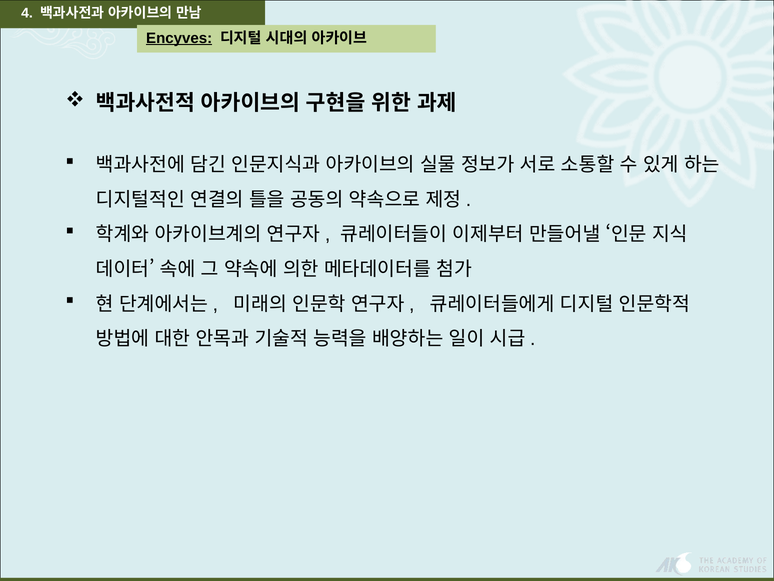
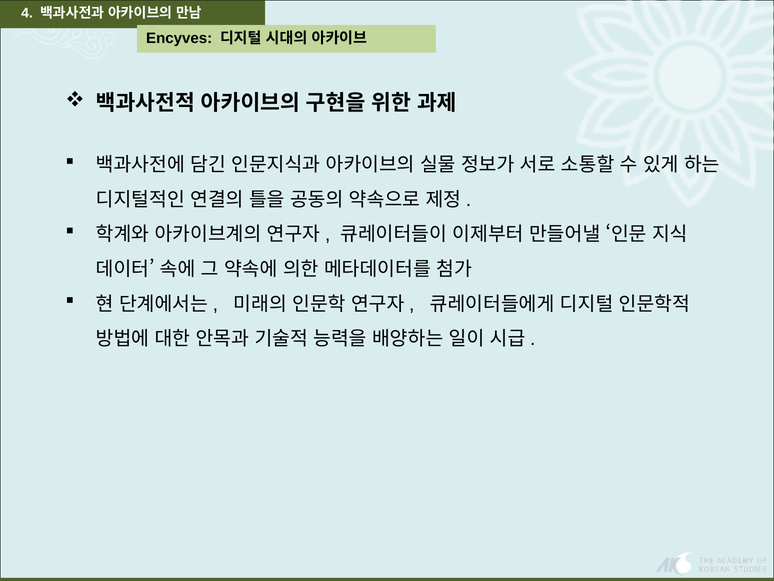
Encyves underline: present -> none
